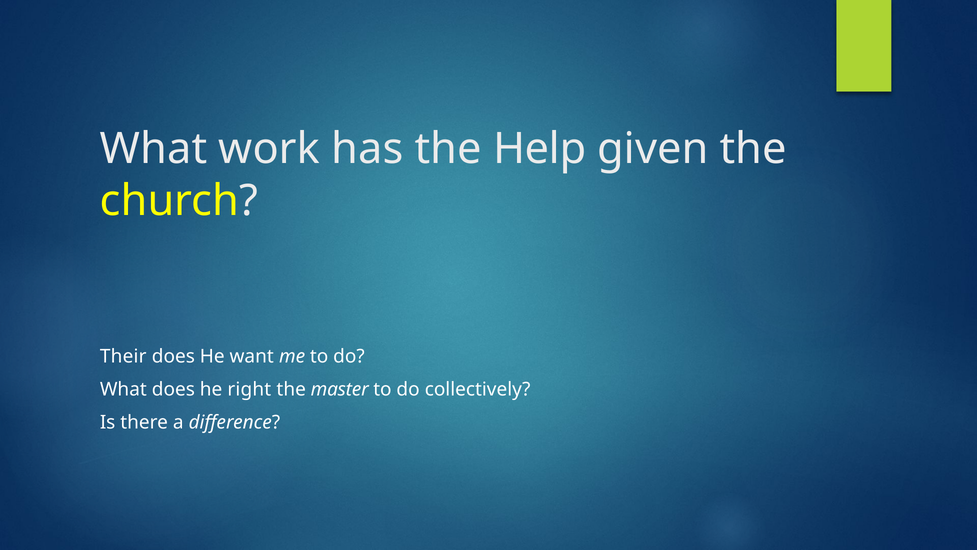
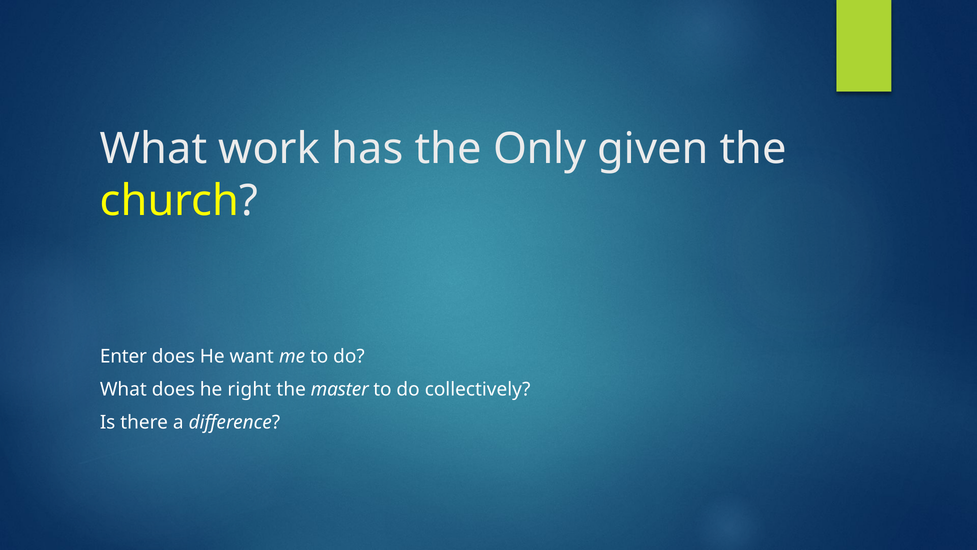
Help: Help -> Only
Their: Their -> Enter
